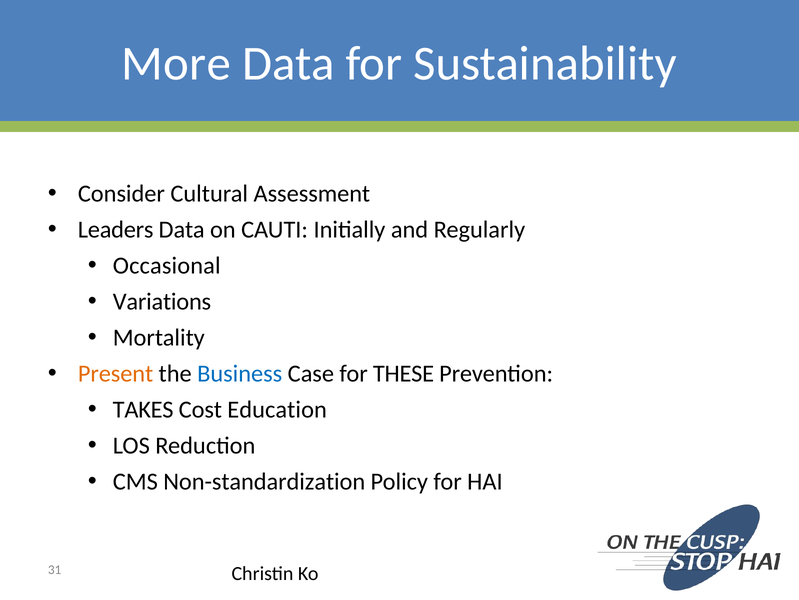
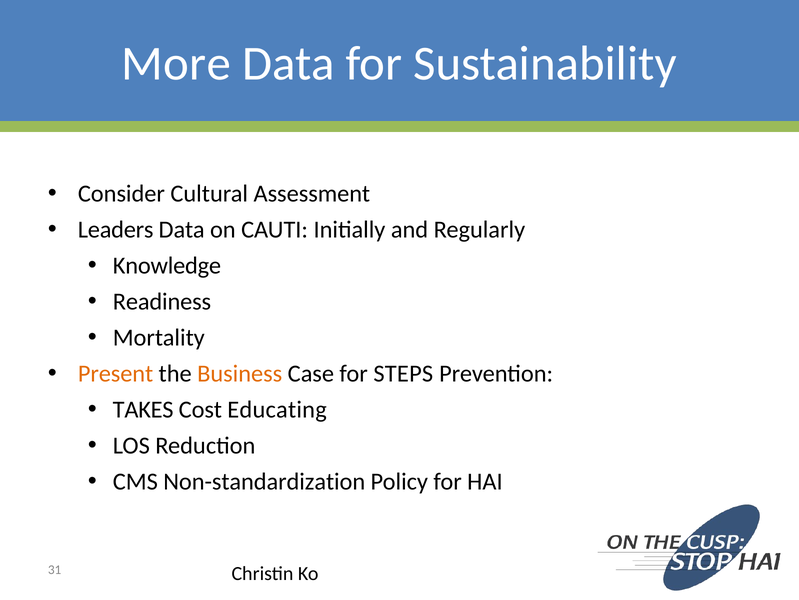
Occasional: Occasional -> Knowledge
Variations: Variations -> Readiness
Business colour: blue -> orange
THESE: THESE -> STEPS
Education: Education -> Educating
